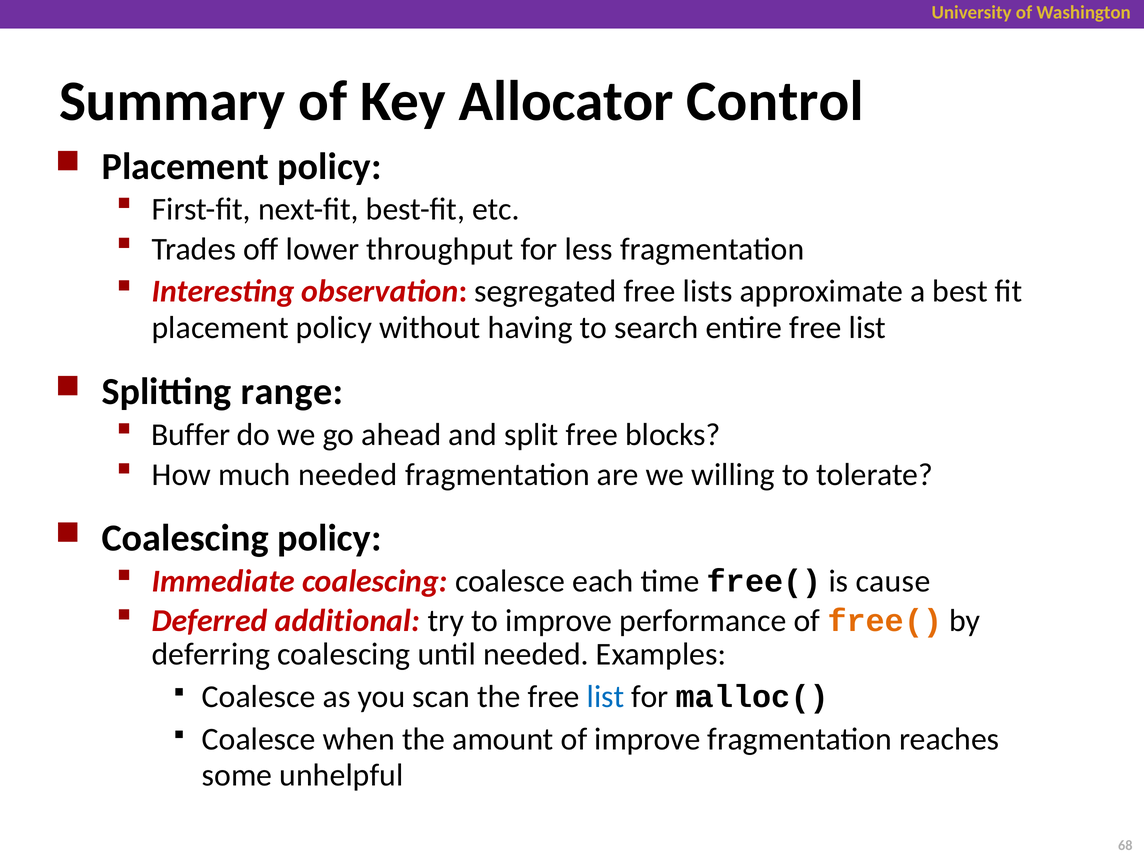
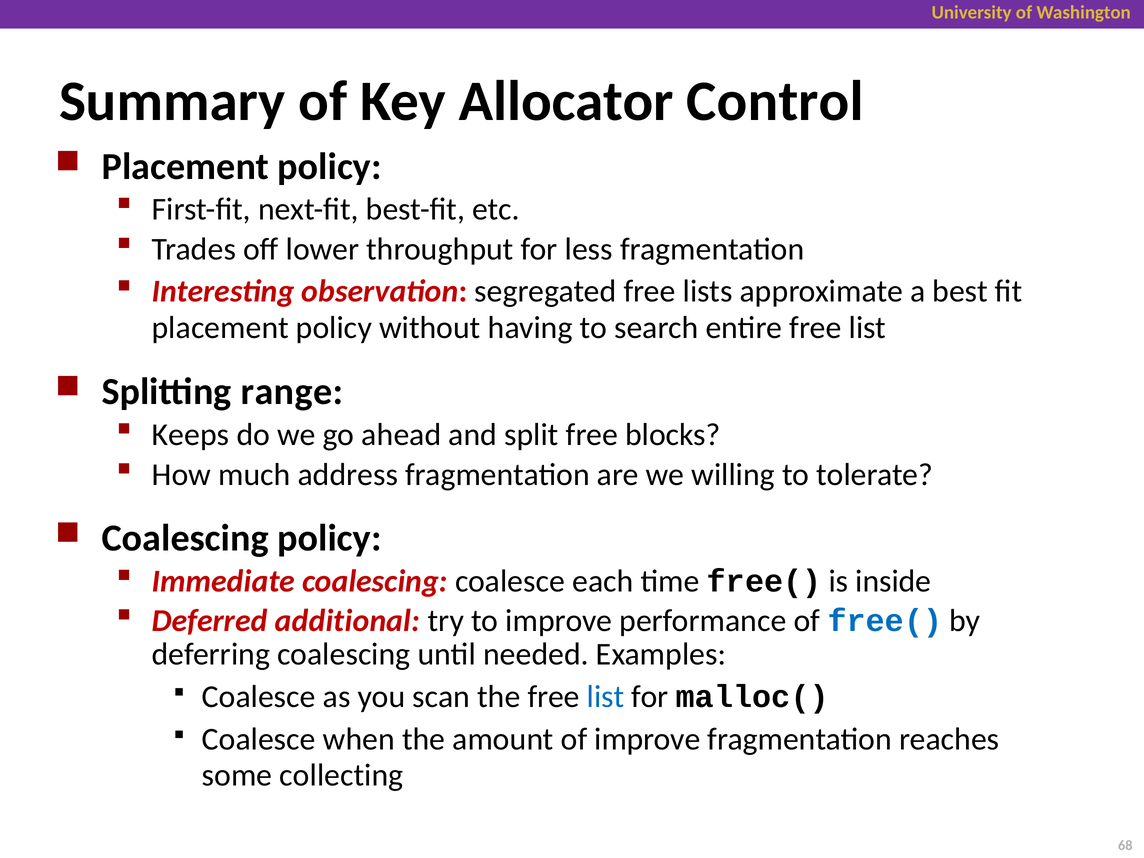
Buffer: Buffer -> Keeps
much needed: needed -> address
cause: cause -> inside
free( at (885, 621) colour: orange -> blue
unhelpful: unhelpful -> collecting
